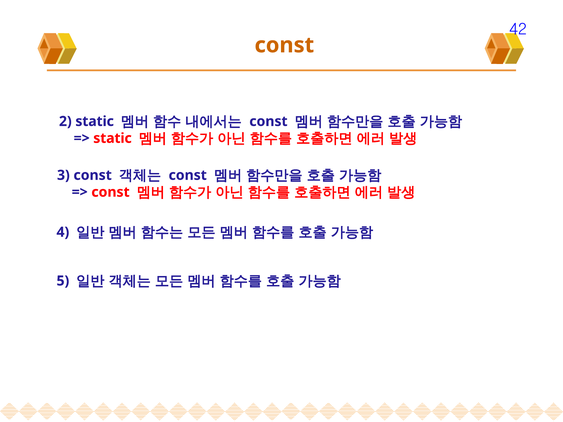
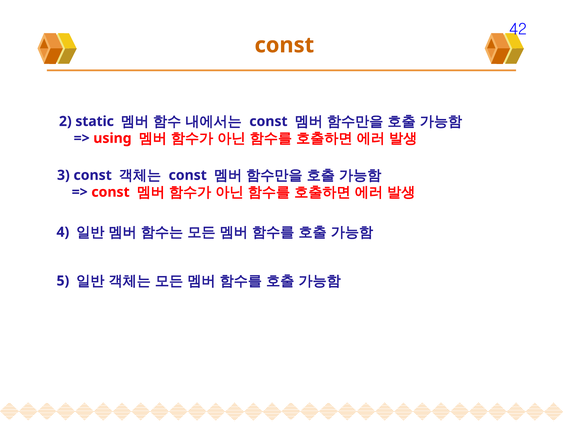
static at (112, 138): static -> using
